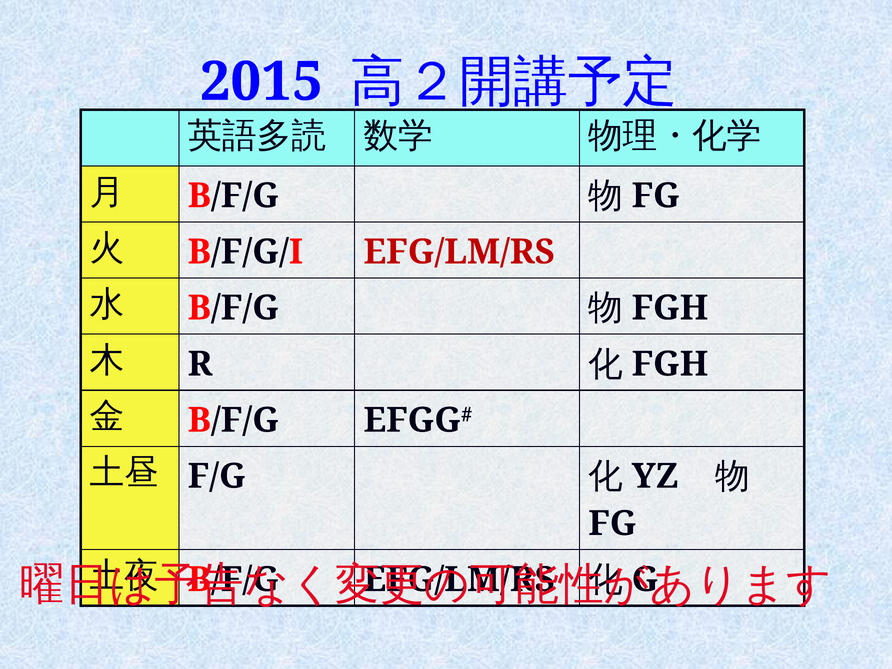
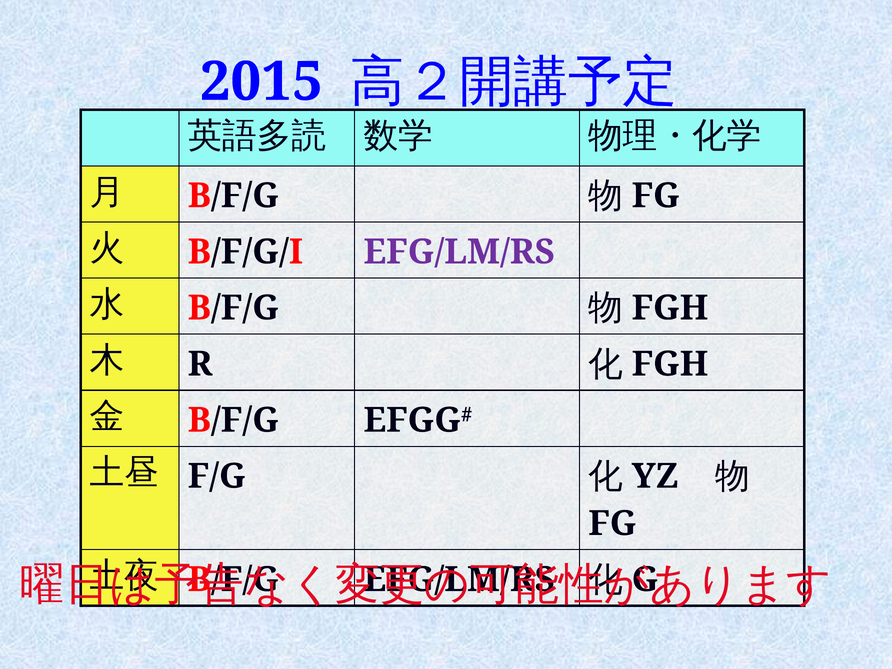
EFG/LM/RS at (459, 252) colour: red -> purple
